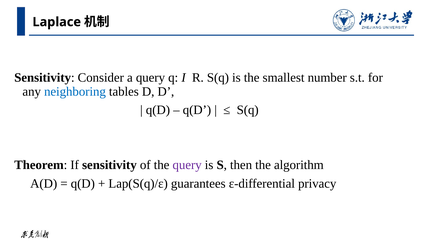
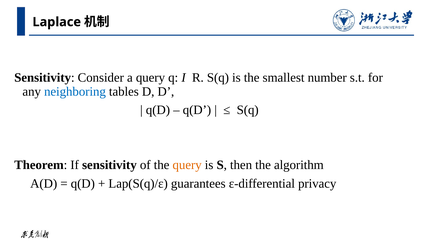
query at (187, 165) colour: purple -> orange
